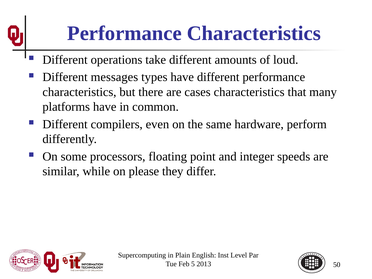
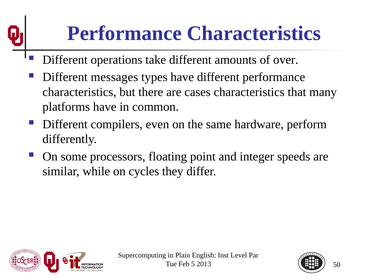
loud: loud -> over
please: please -> cycles
